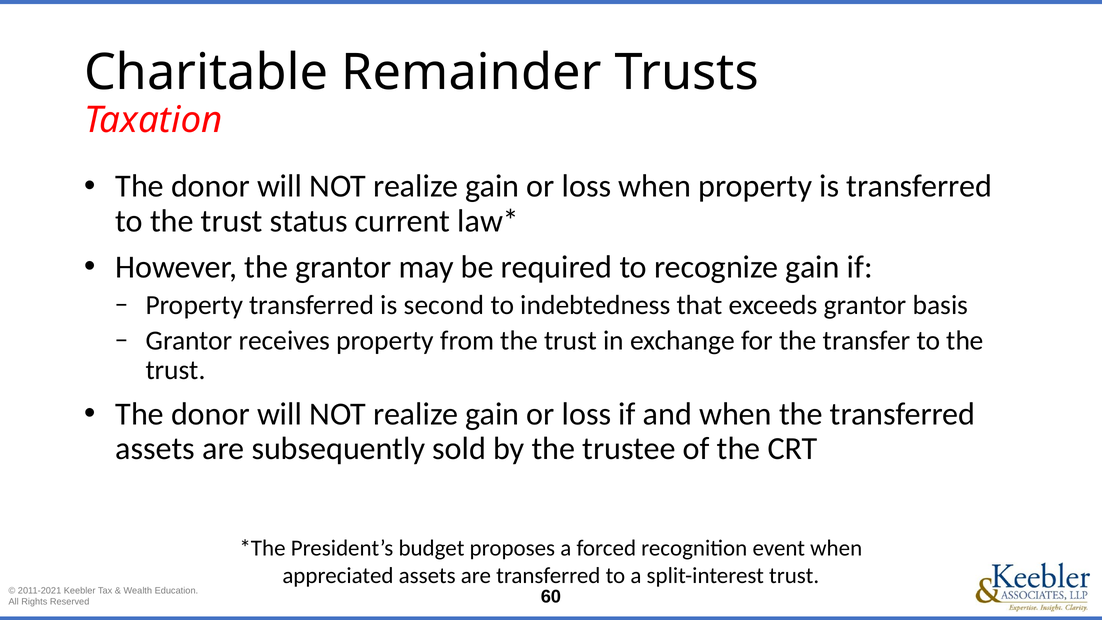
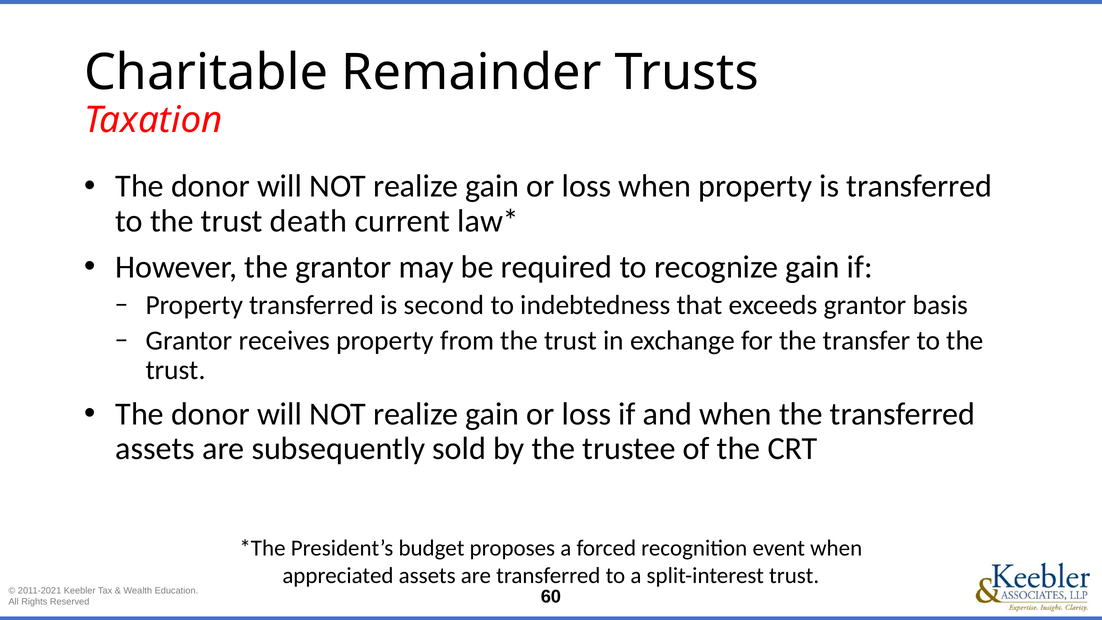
status: status -> death
